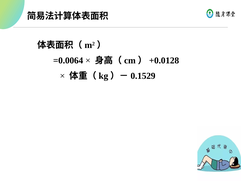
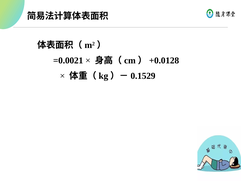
=0.0064: =0.0064 -> =0.0021
